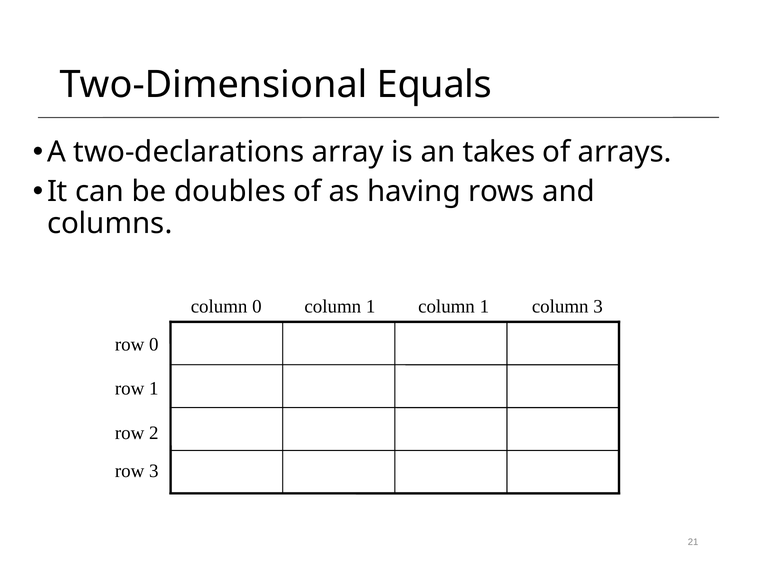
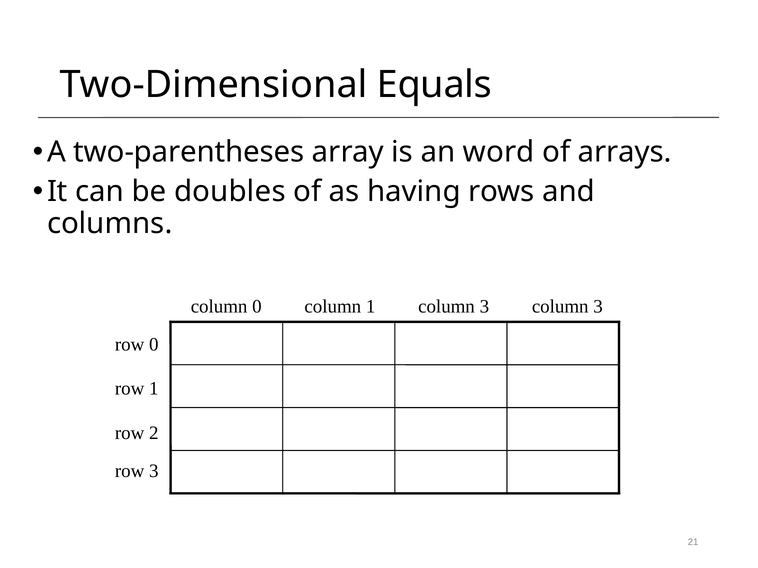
two-declarations: two-declarations -> two-parentheses
takes: takes -> word
1 column 1: 1 -> 3
